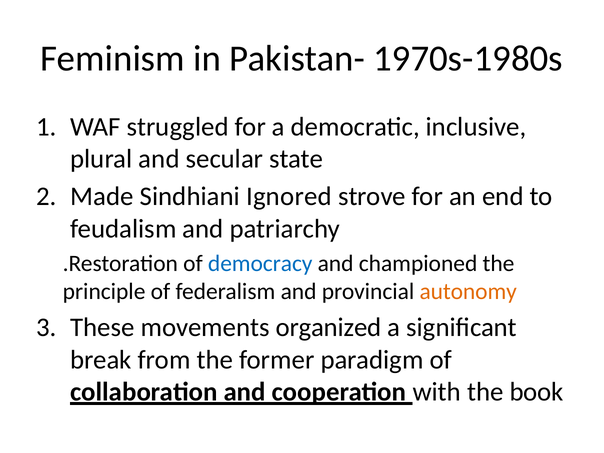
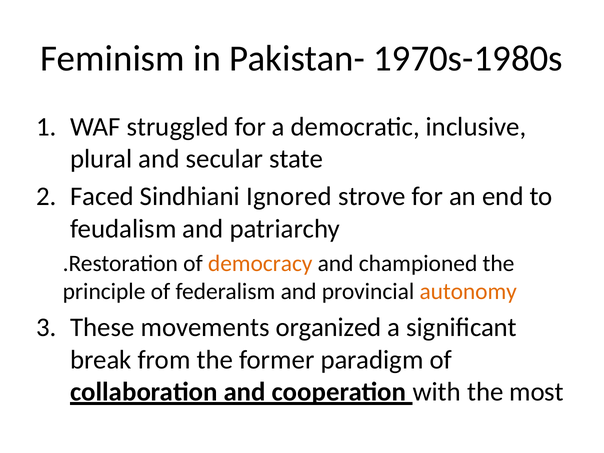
Made: Made -> Faced
democracy colour: blue -> orange
book: book -> most
